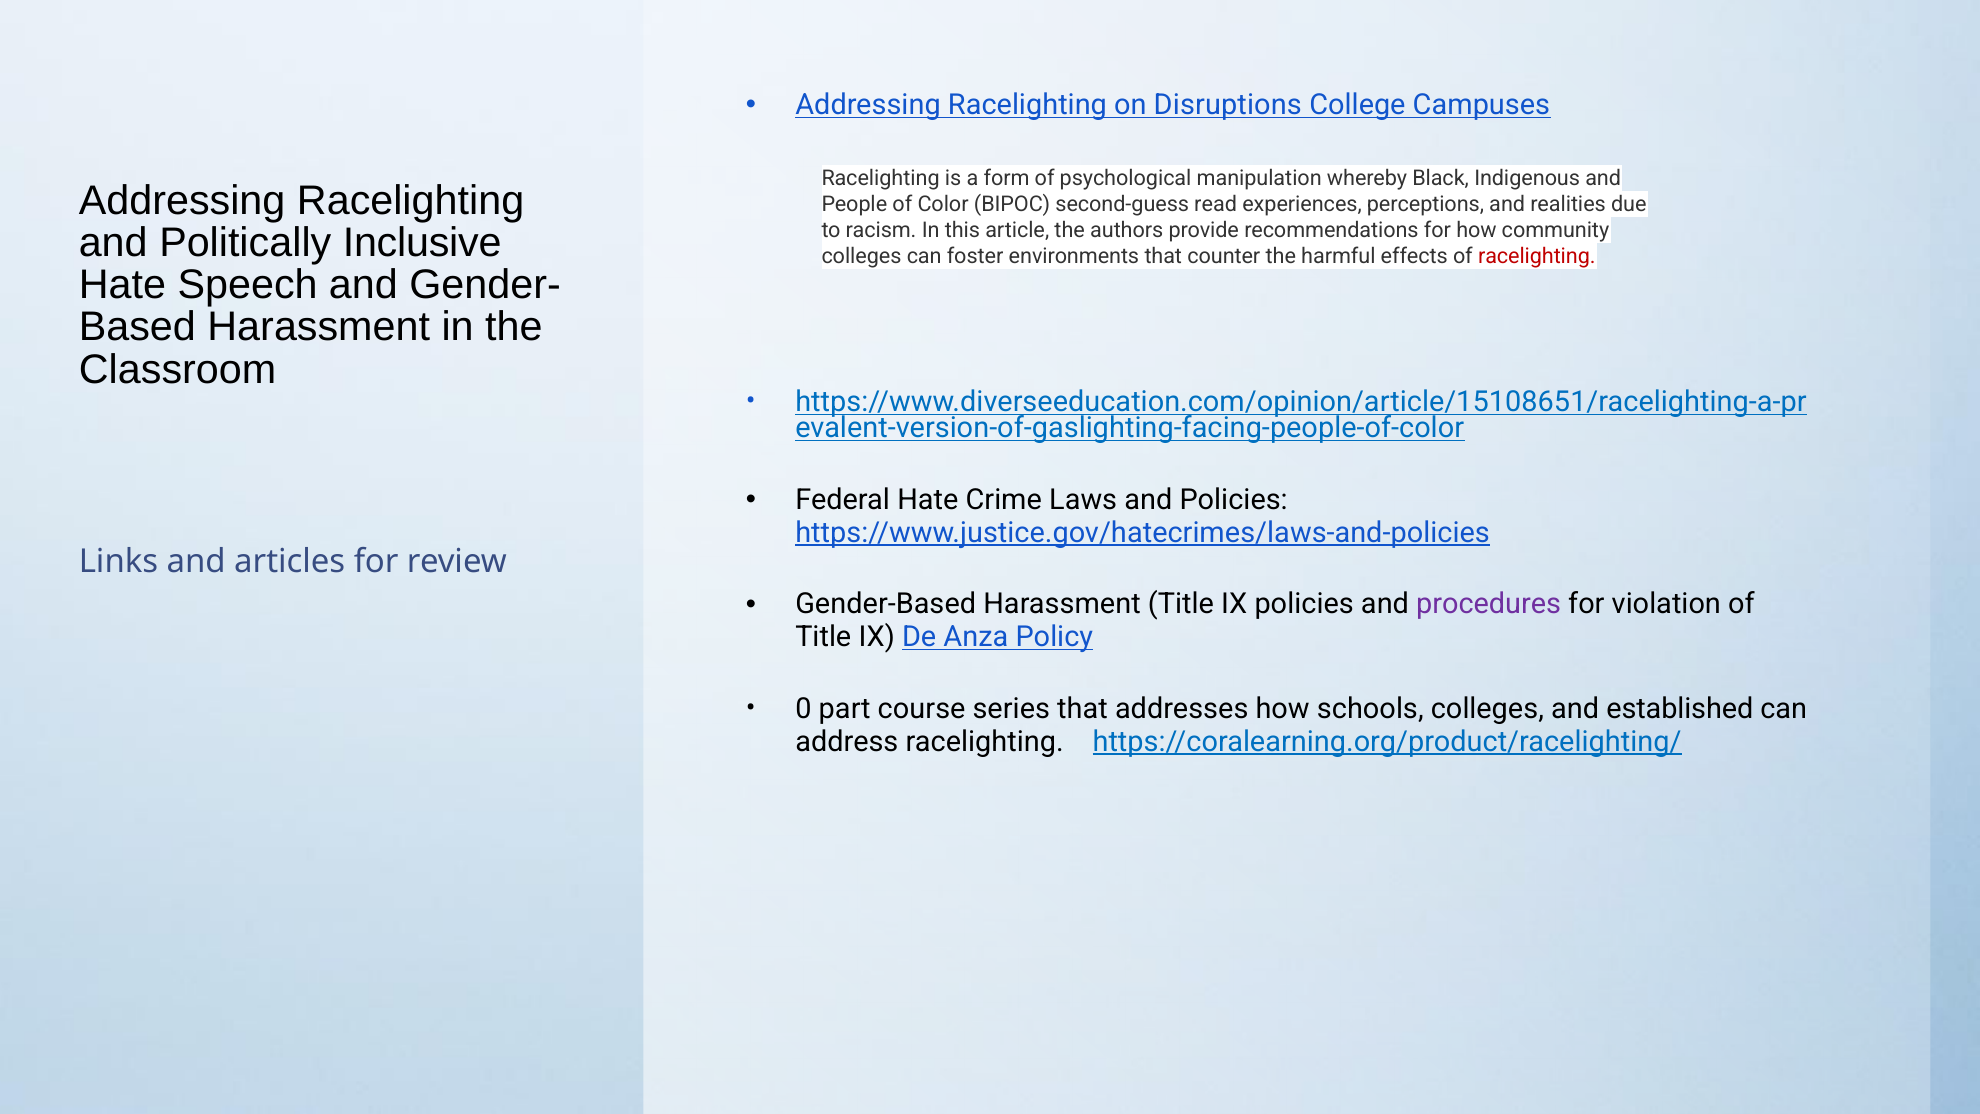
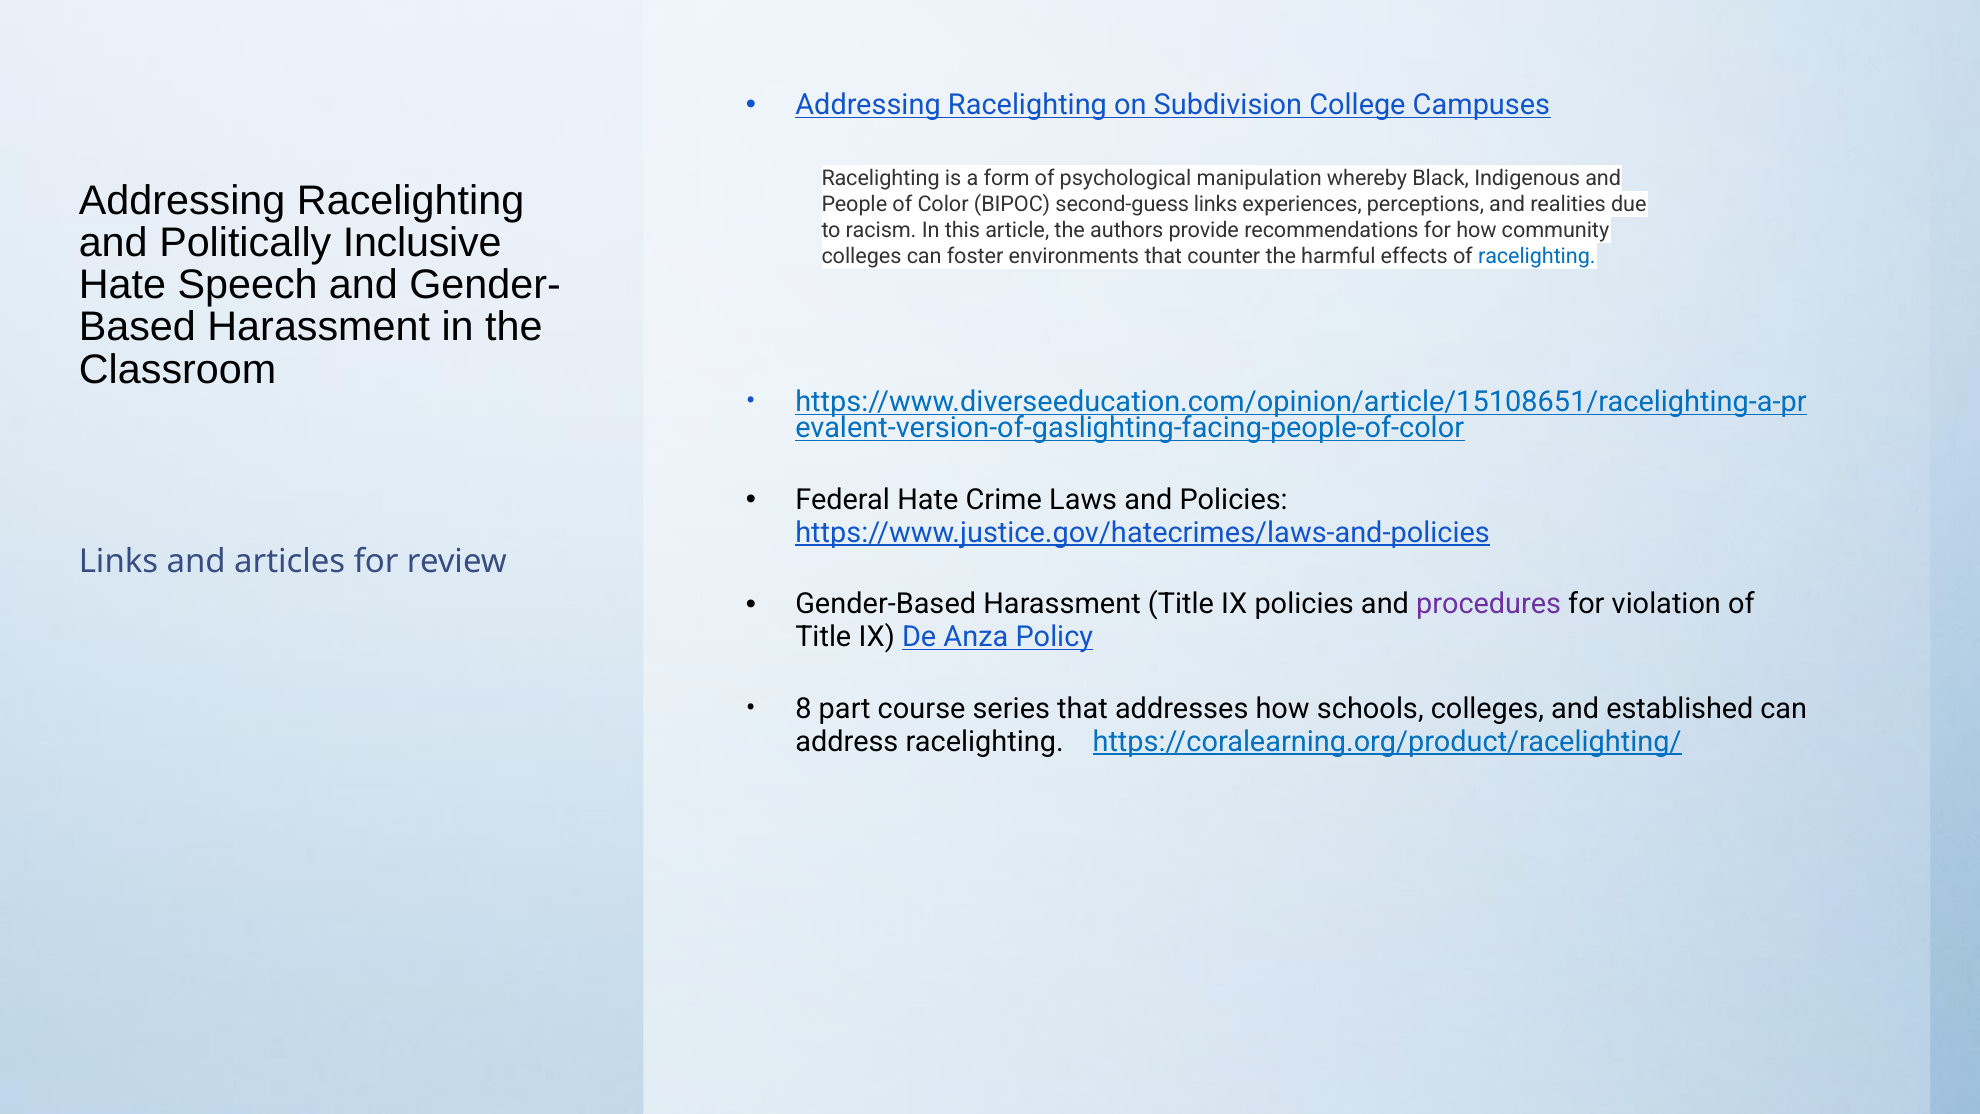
Disruptions: Disruptions -> Subdivision
second-guess read: read -> links
racelighting at (1537, 256) colour: red -> blue
0: 0 -> 8
